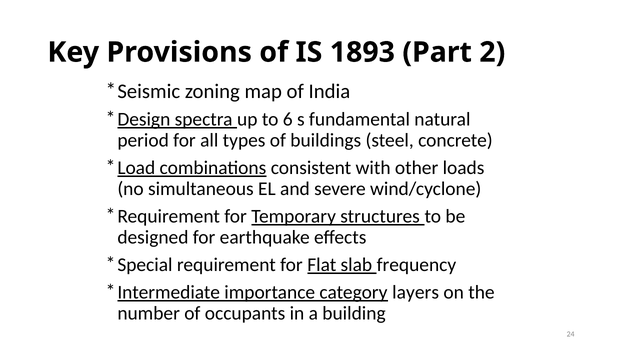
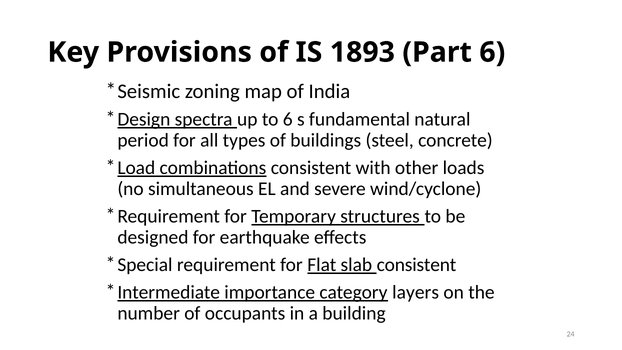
Part 2: 2 -> 6
slab frequency: frequency -> consistent
